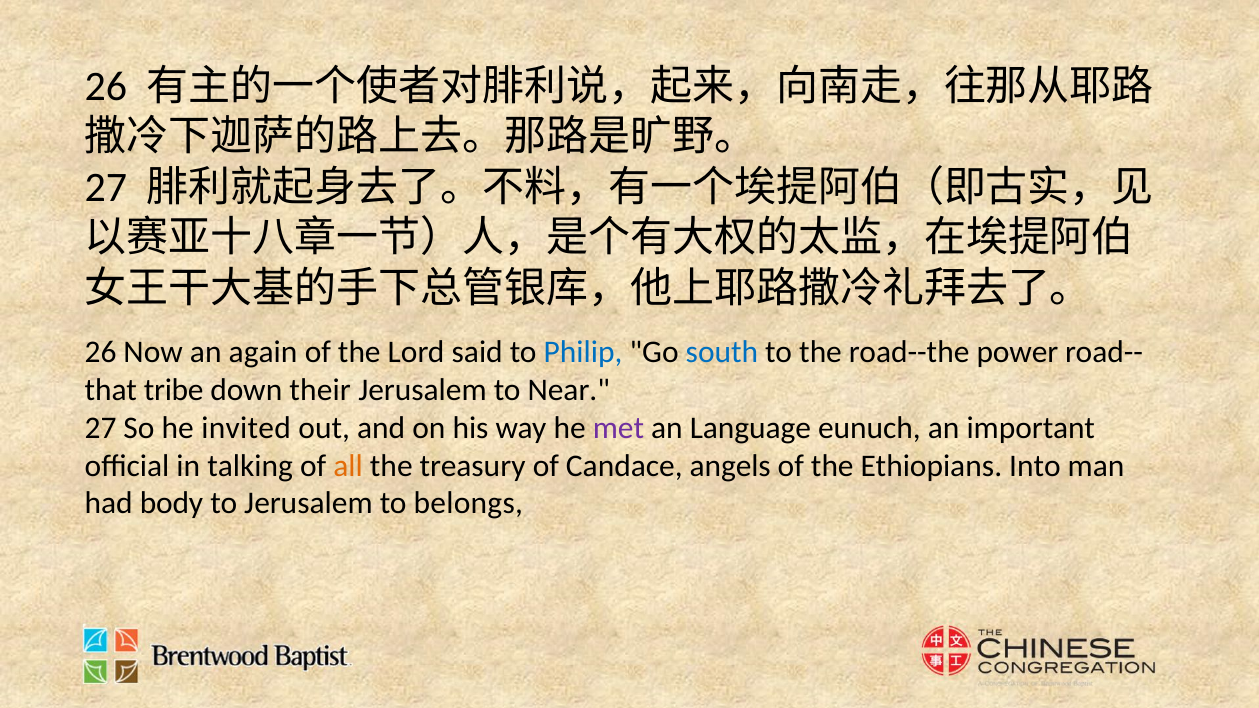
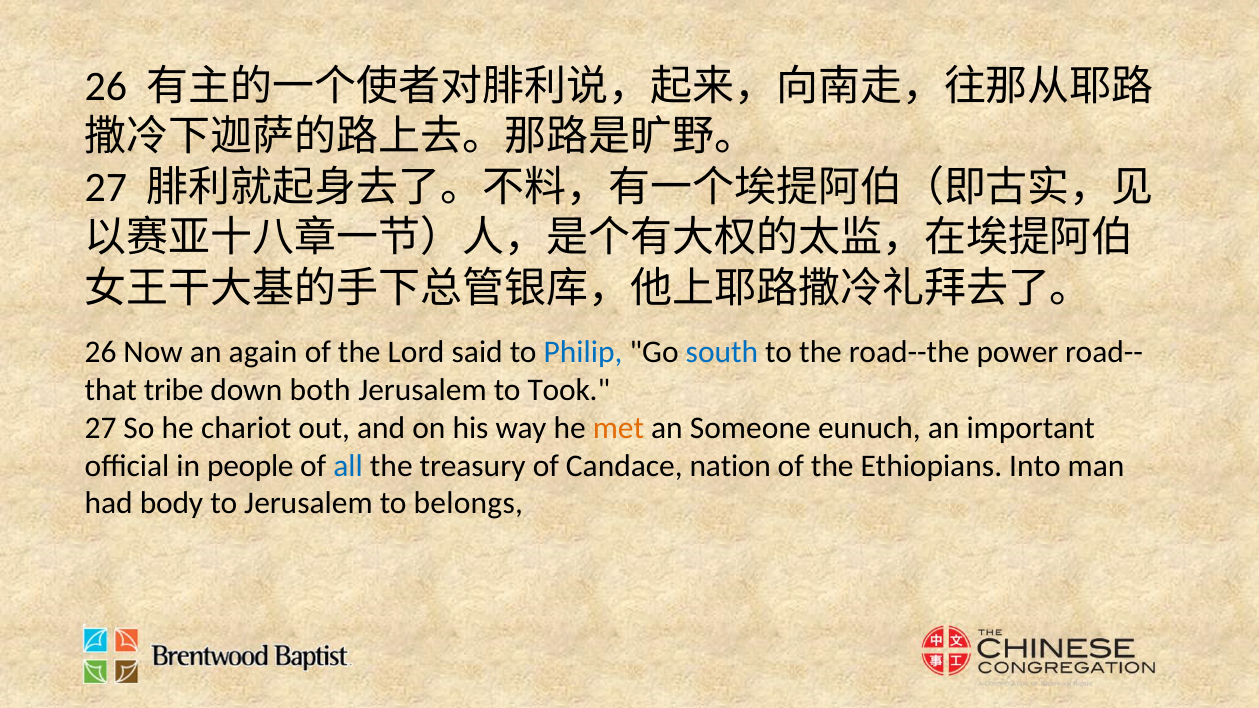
their: their -> both
Near: Near -> Took
invited: invited -> chariot
met colour: purple -> orange
Language: Language -> Someone
talking: talking -> people
all colour: orange -> blue
angels: angels -> nation
